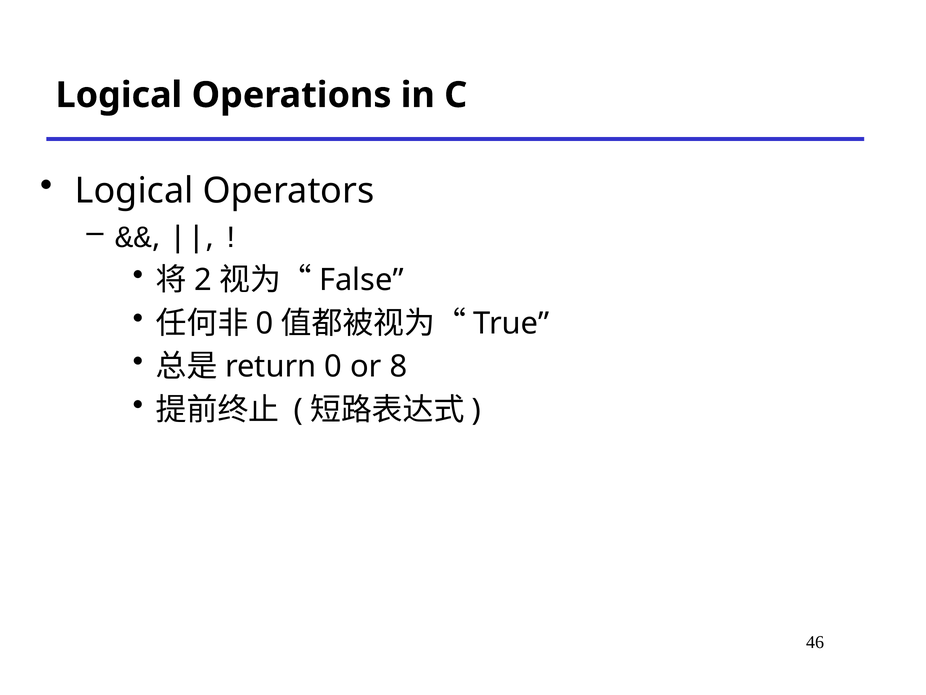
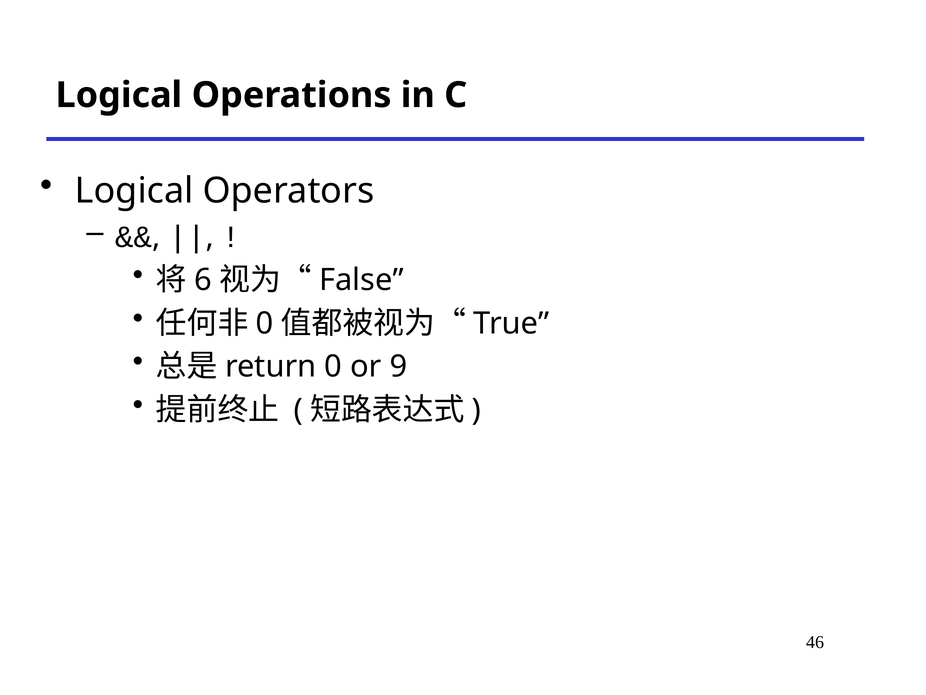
2: 2 -> 6
8: 8 -> 9
